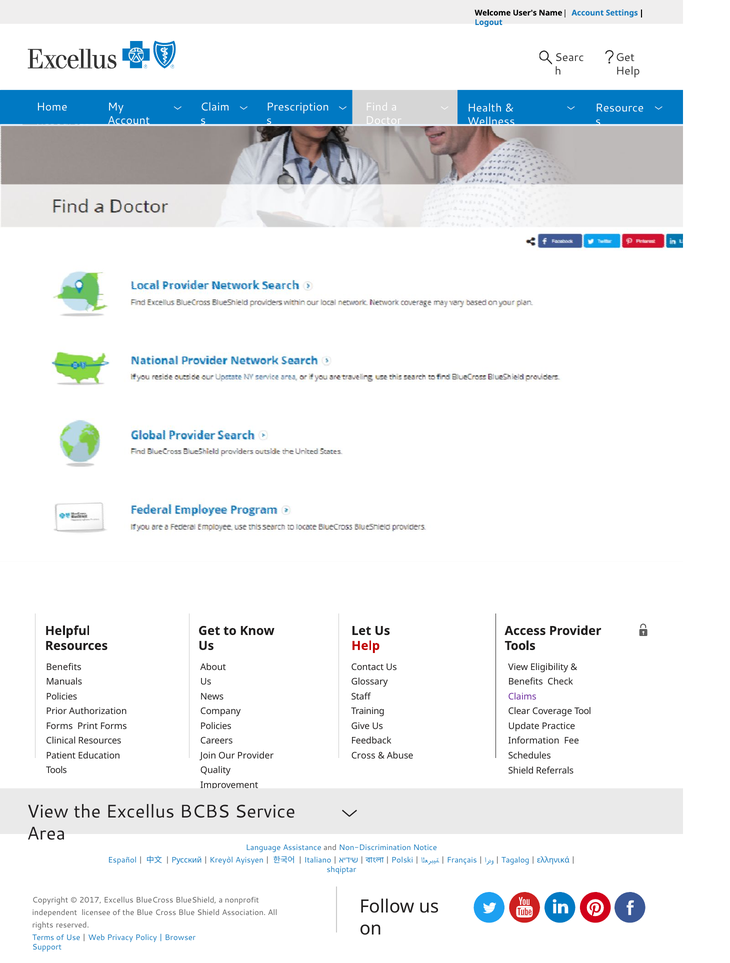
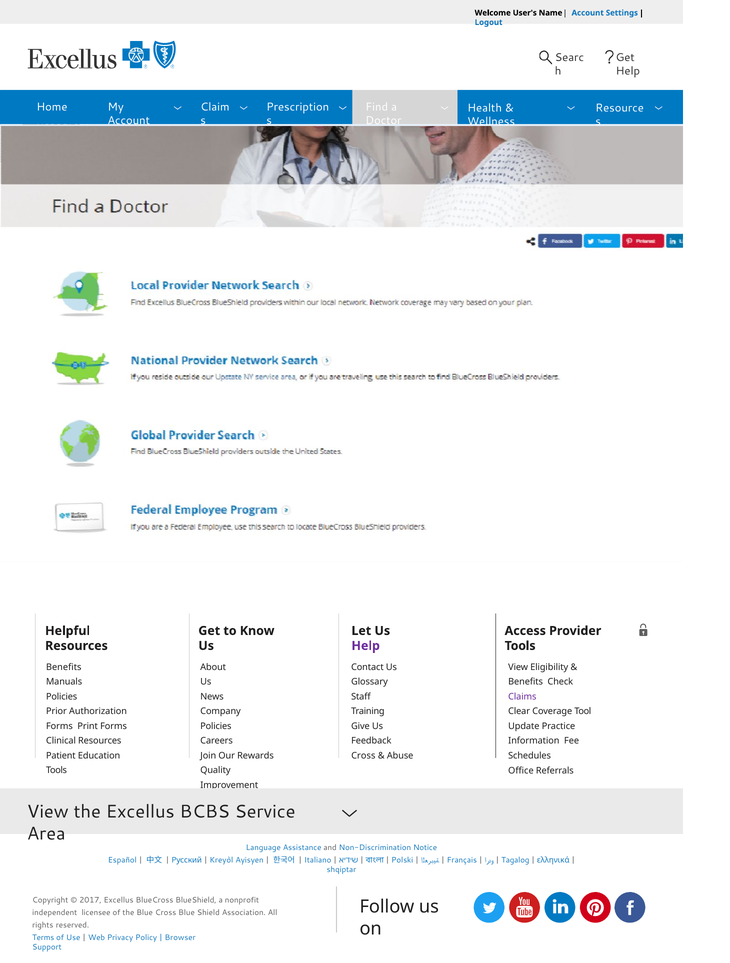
Help at (366, 646) colour: red -> purple
Our Provider: Provider -> Rewards
Shield at (521, 770): Shield -> Office
